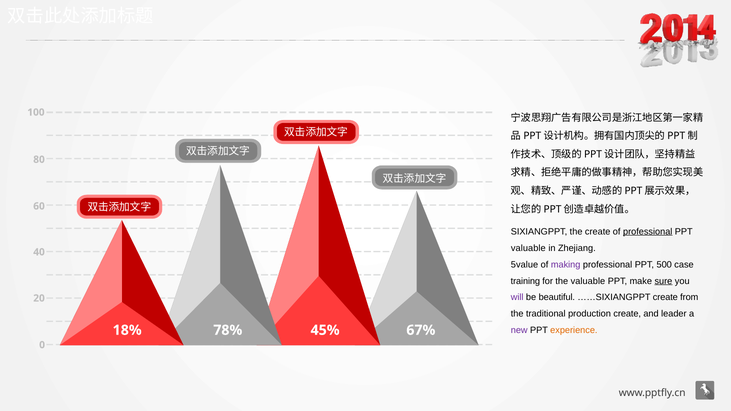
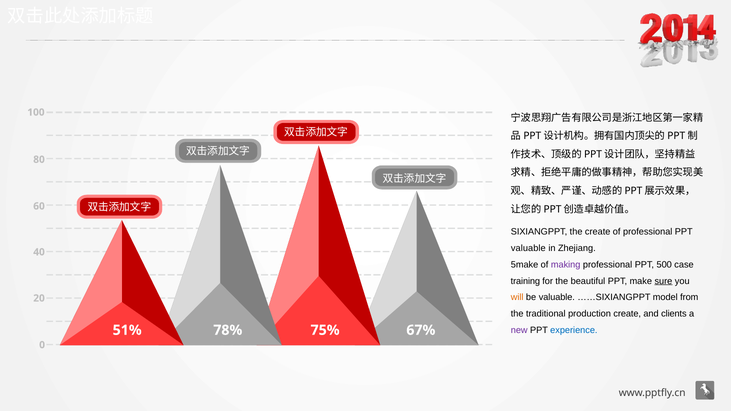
professional at (648, 232) underline: present -> none
5value: 5value -> 5make
the valuable: valuable -> beautiful
will colour: purple -> orange
be beautiful: beautiful -> valuable
……SIXIANGPPT create: create -> model
leader: leader -> clients
experience colour: orange -> blue
18%: 18% -> 51%
45%: 45% -> 75%
